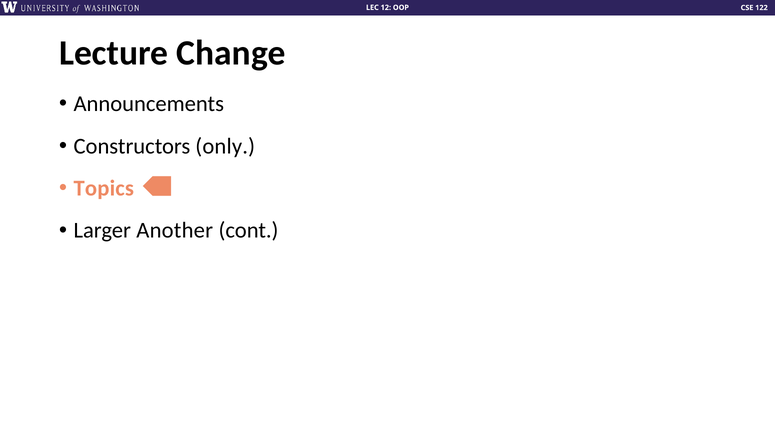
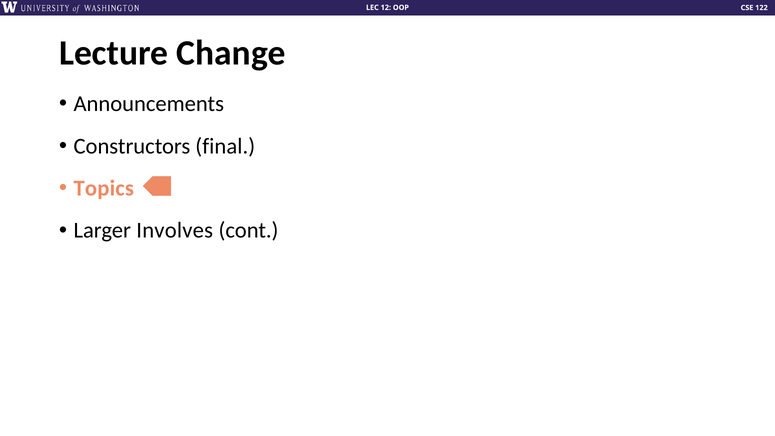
only: only -> final
Another: Another -> Involves
